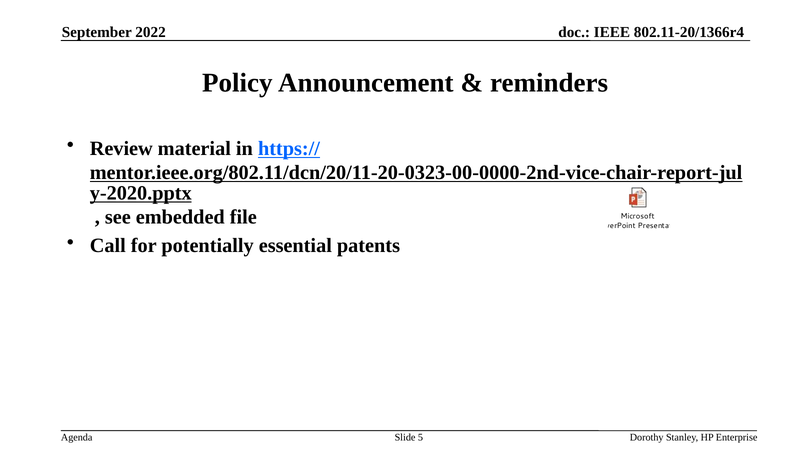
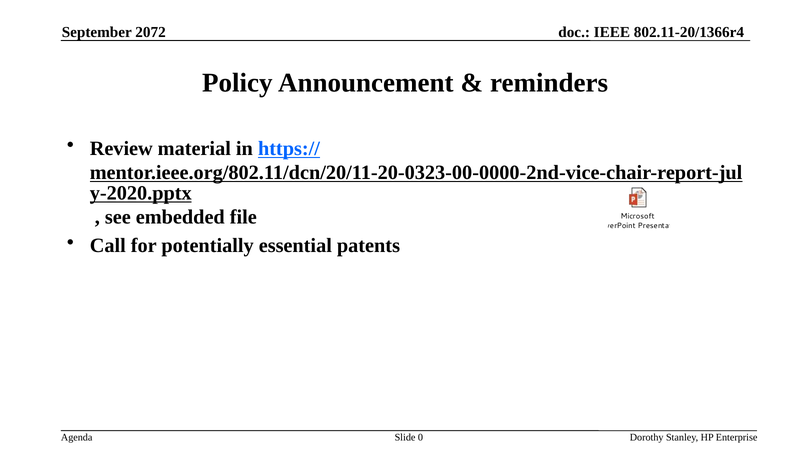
2022: 2022 -> 2072
5: 5 -> 0
